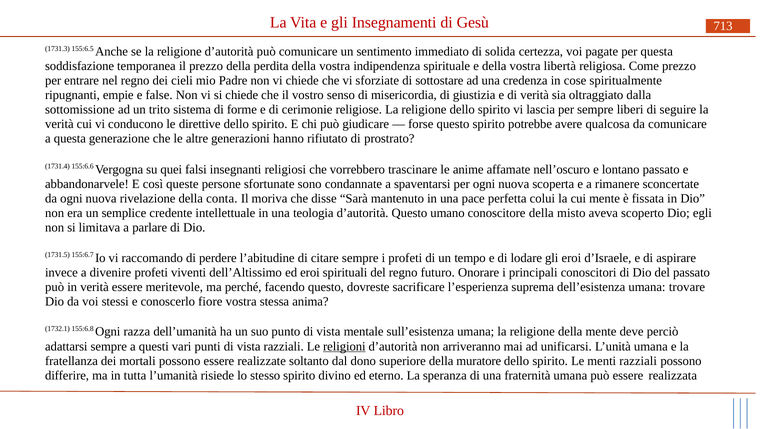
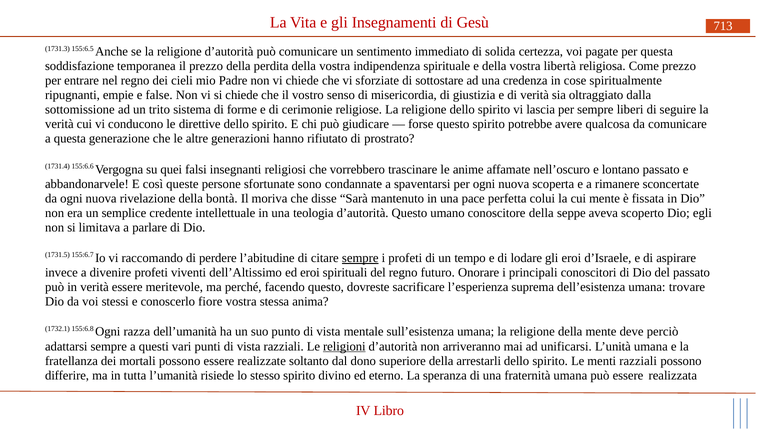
conta: conta -> bontà
misto: misto -> seppe
sempre at (360, 258) underline: none -> present
muratore: muratore -> arrestarli
